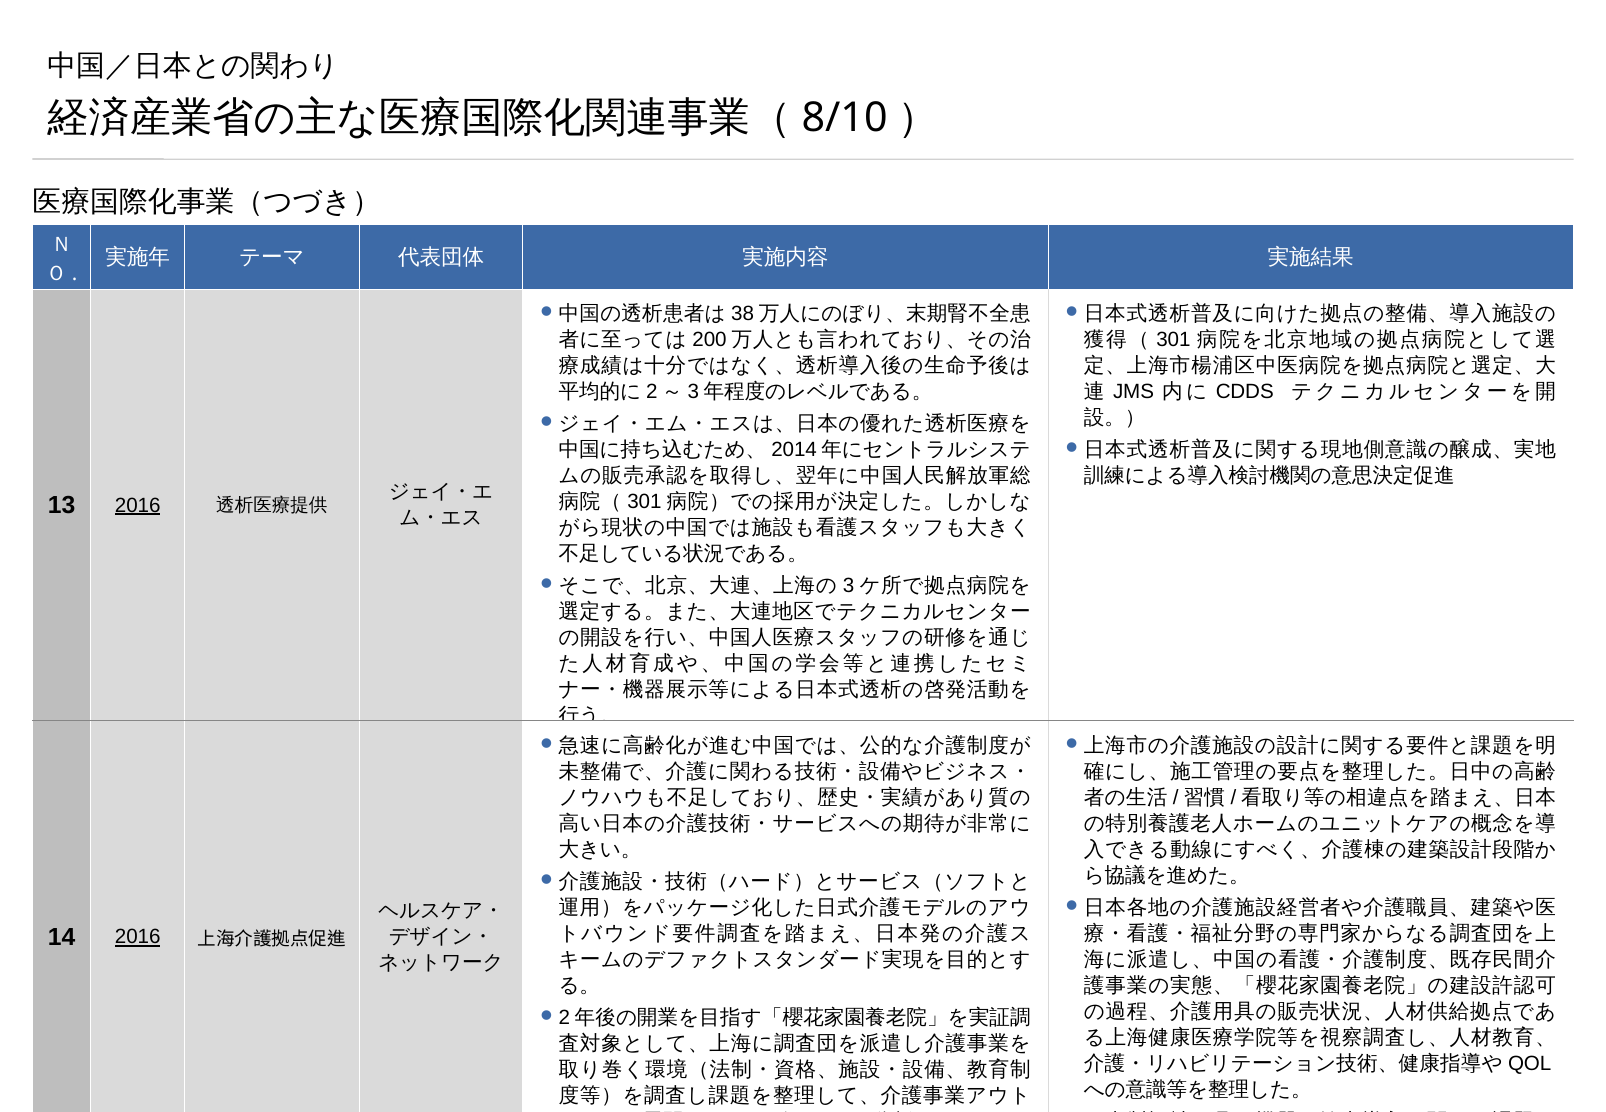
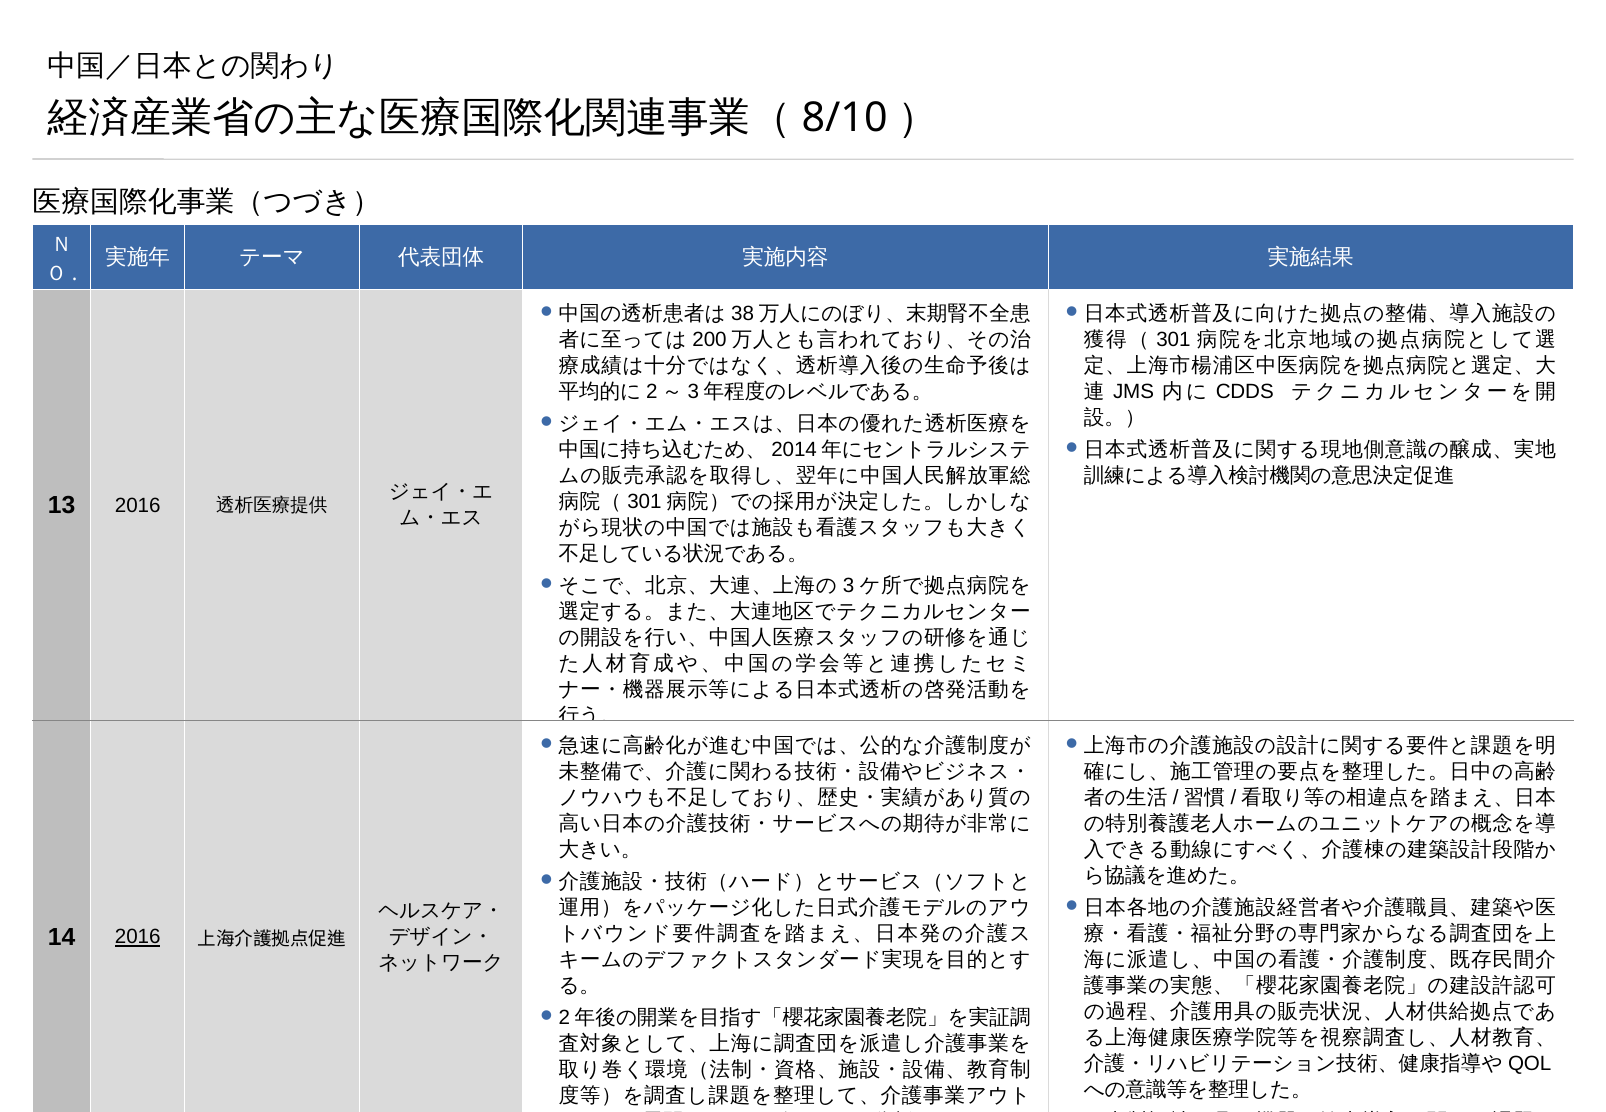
2016 at (138, 505) underline: present -> none
